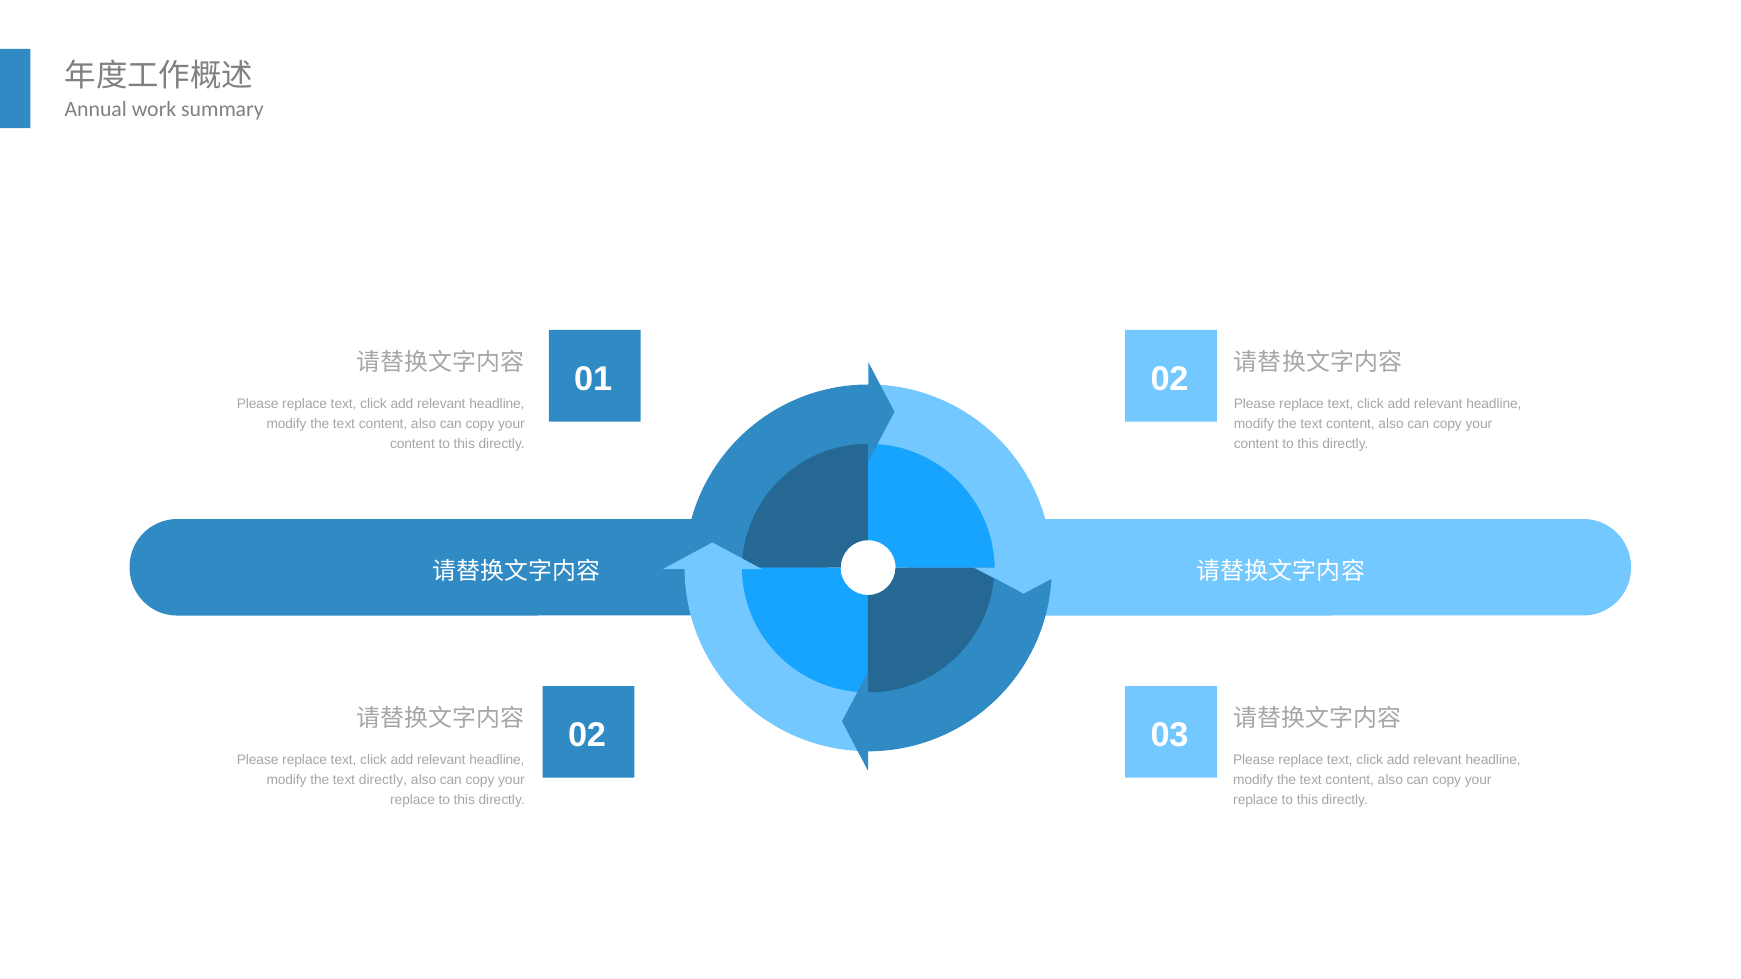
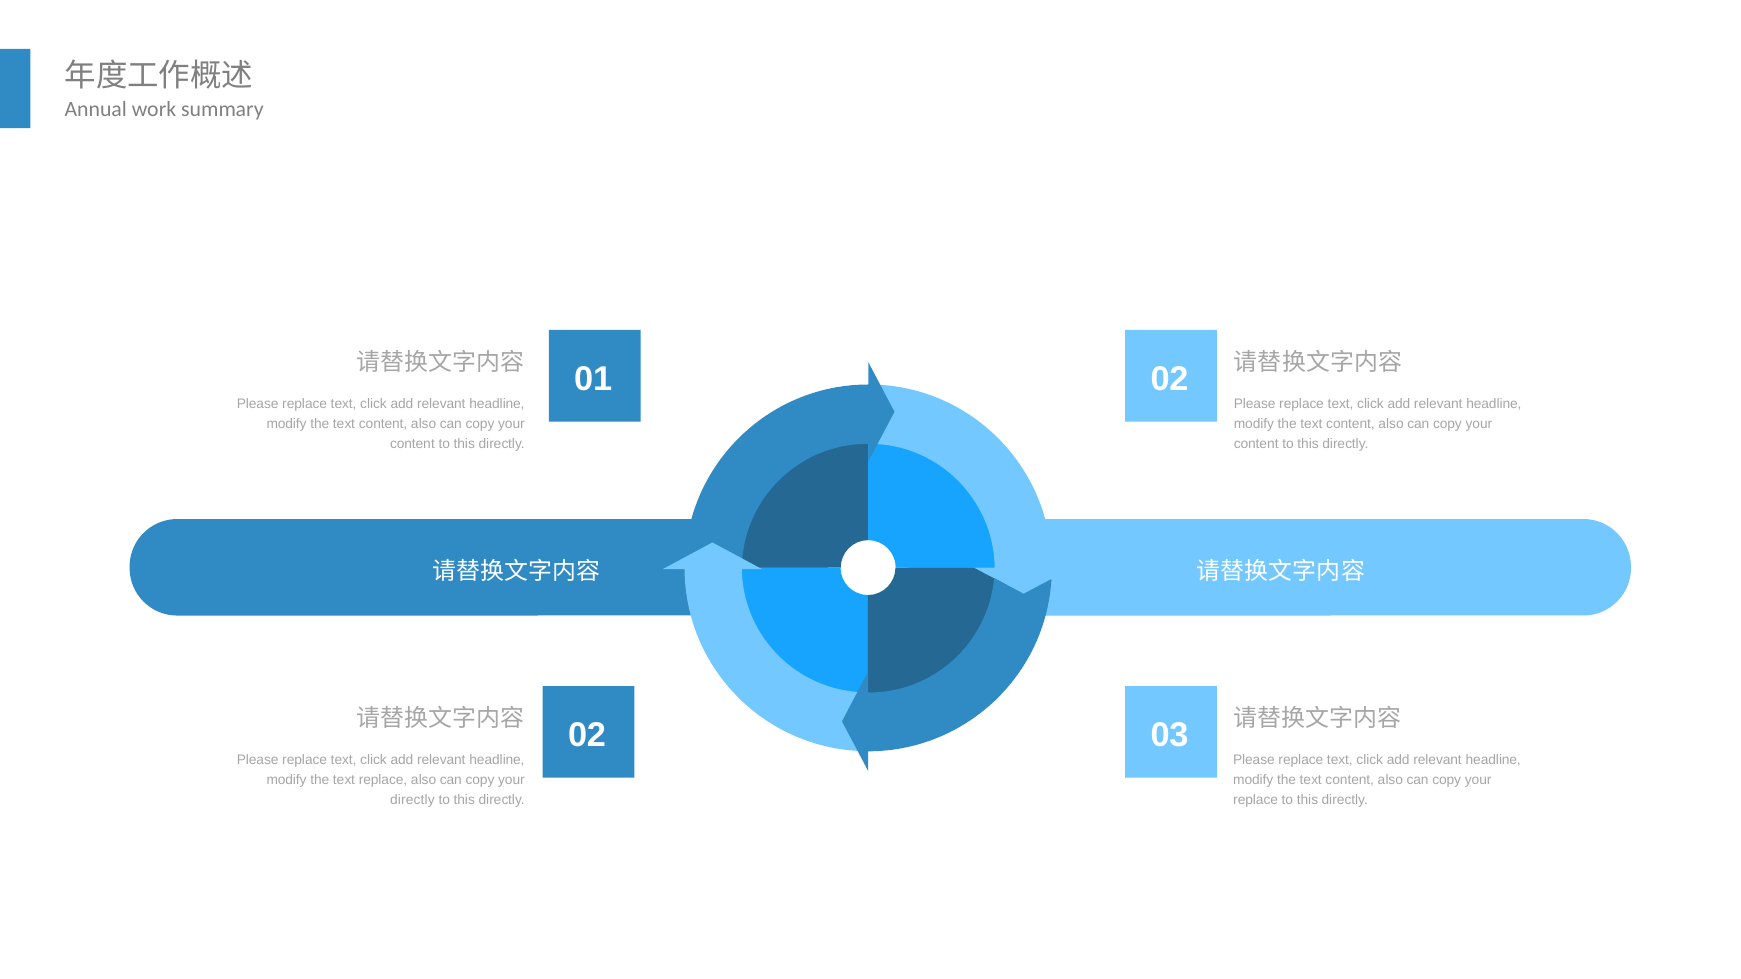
text directly: directly -> replace
replace at (413, 800): replace -> directly
